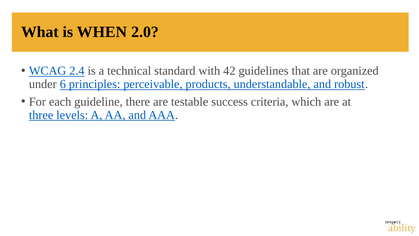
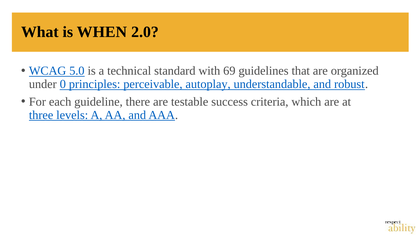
2.4: 2.4 -> 5.0
42: 42 -> 69
6: 6 -> 0
products: products -> autoplay
